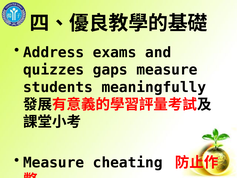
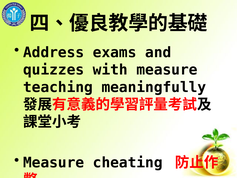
gaps: gaps -> with
students: students -> teaching
